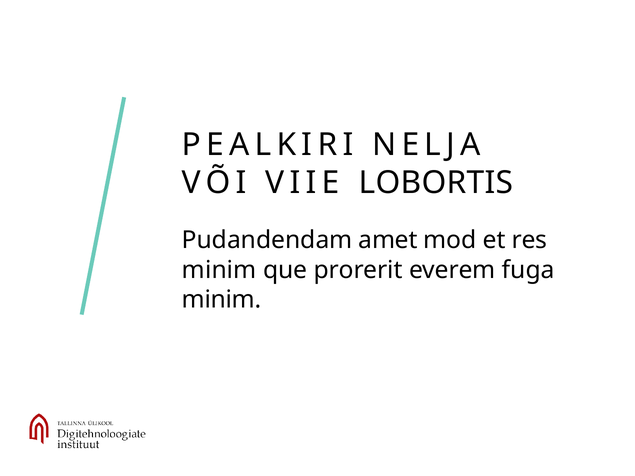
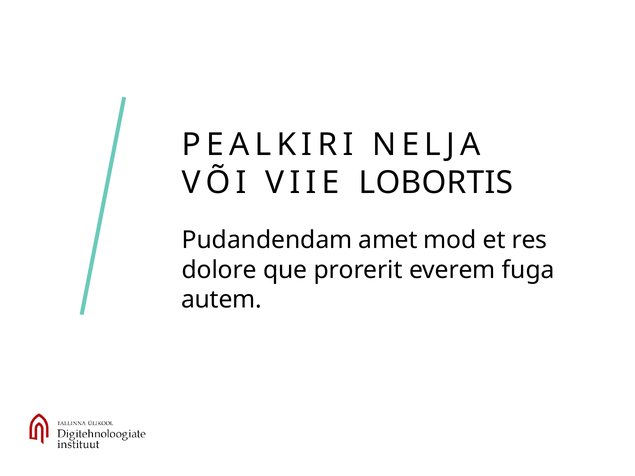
minim at (219, 270): minim -> dolore
minim at (222, 300): minim -> autem
